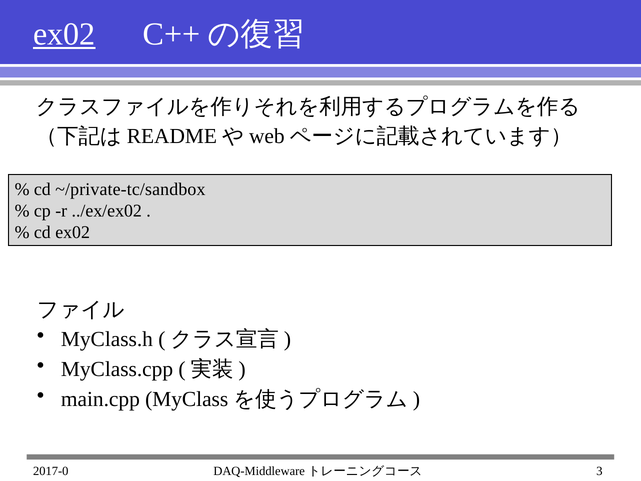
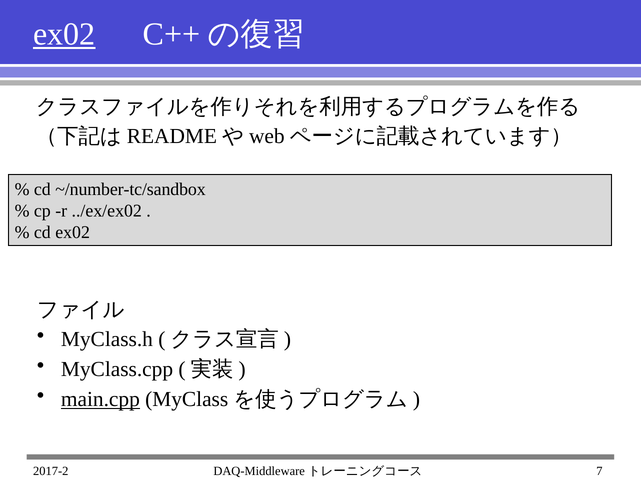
~/private-tc/sandbox: ~/private-tc/sandbox -> ~/number-tc/sandbox
main.cpp underline: none -> present
2017-0: 2017-0 -> 2017-2
3: 3 -> 7
